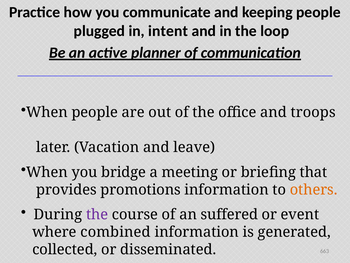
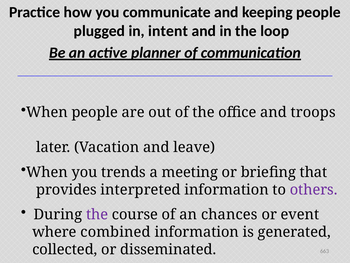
bridge: bridge -> trends
promotions: promotions -> interpreted
others colour: orange -> purple
suffered: suffered -> chances
